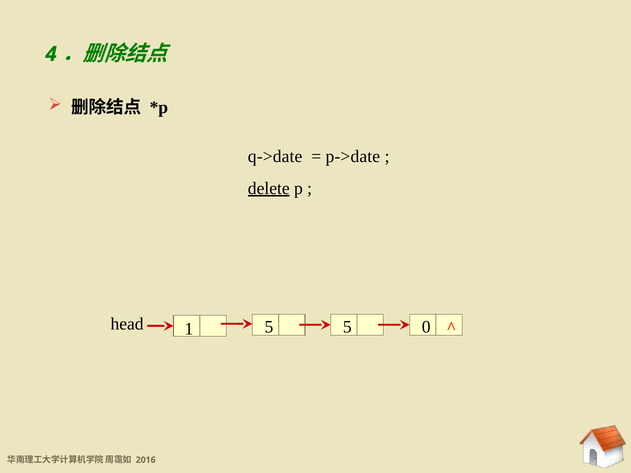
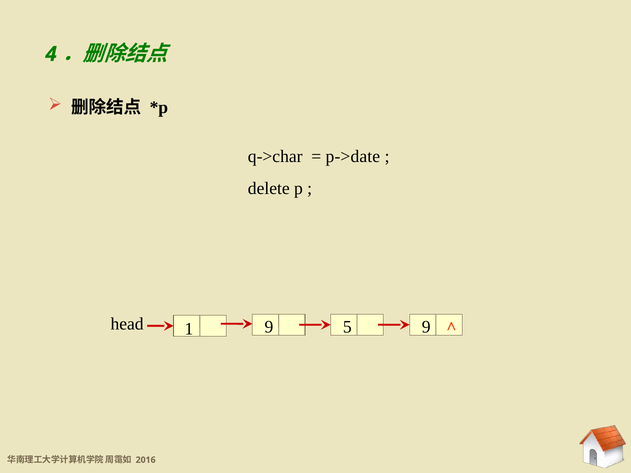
q->date: q->date -> q->char
delete underline: present -> none
5 0: 0 -> 9
1 5: 5 -> 9
